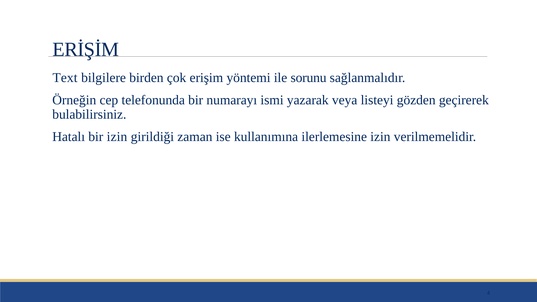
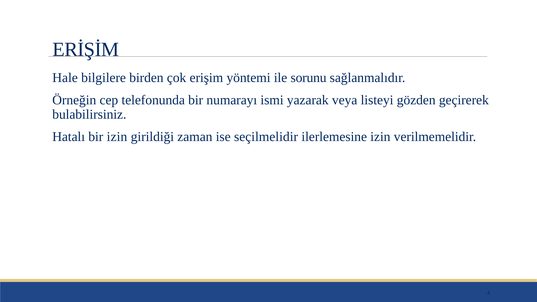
Text: Text -> Hale
kullanımına: kullanımına -> seçilmelidir
